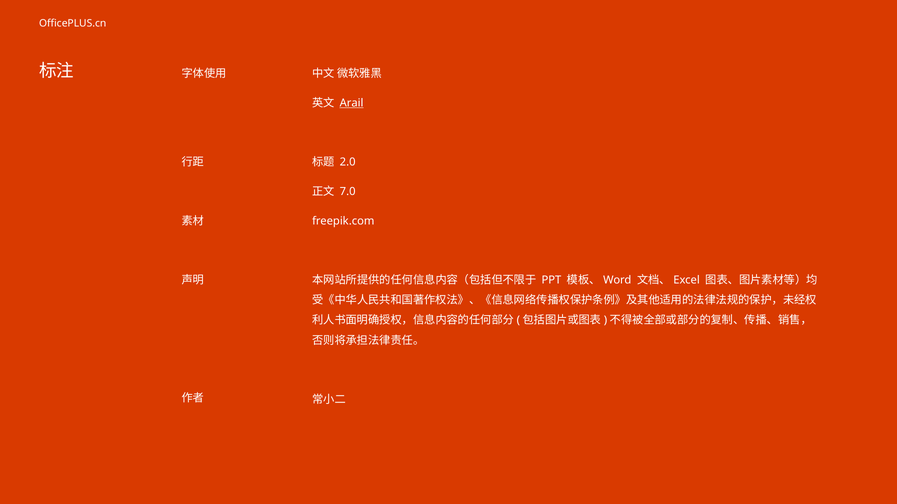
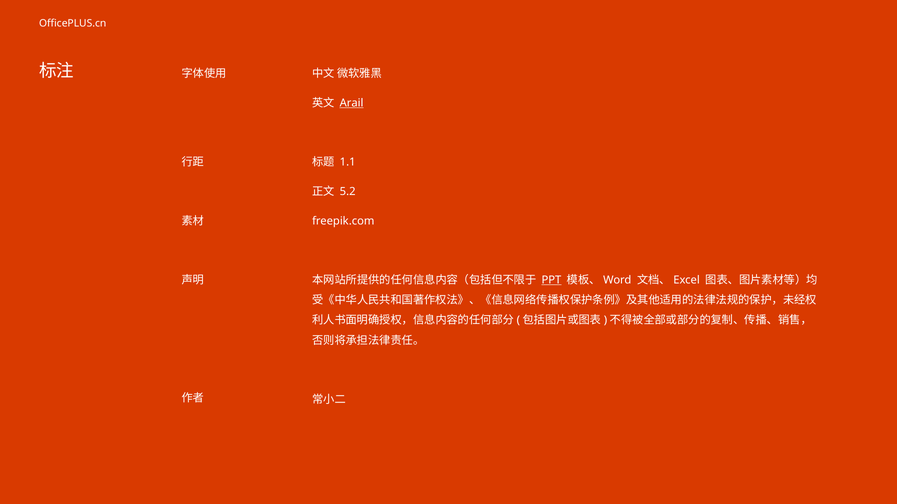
2.0: 2.0 -> 1.1
7.0: 7.0 -> 5.2
PPT underline: none -> present
